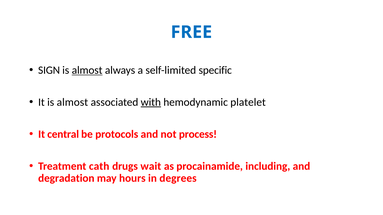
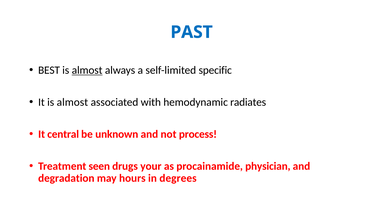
FREE: FREE -> PAST
SIGN: SIGN -> BEST
with underline: present -> none
platelet: platelet -> radiates
protocols: protocols -> unknown
cath: cath -> seen
wait: wait -> your
including: including -> physician
